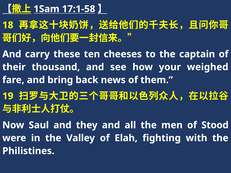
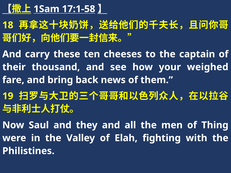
Stood: Stood -> Thing
